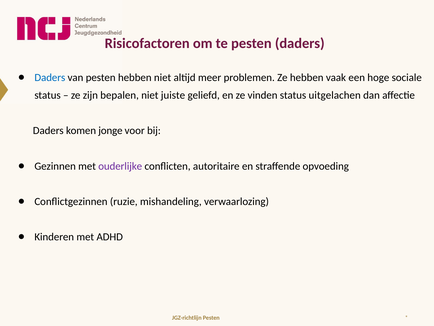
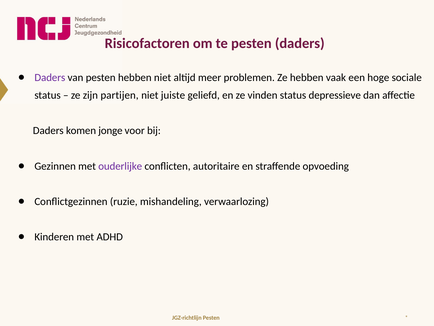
Daders at (50, 77) colour: blue -> purple
bepalen: bepalen -> partijen
uitgelachen: uitgelachen -> depressieve
